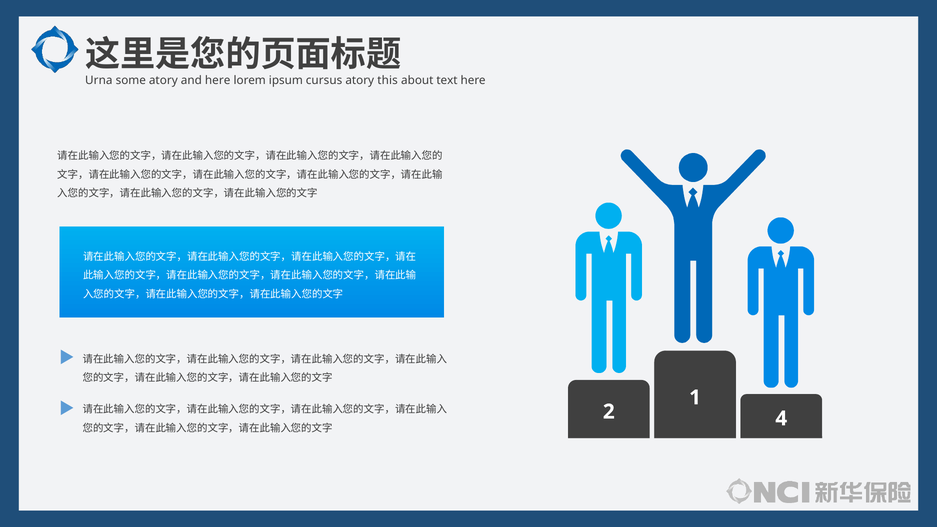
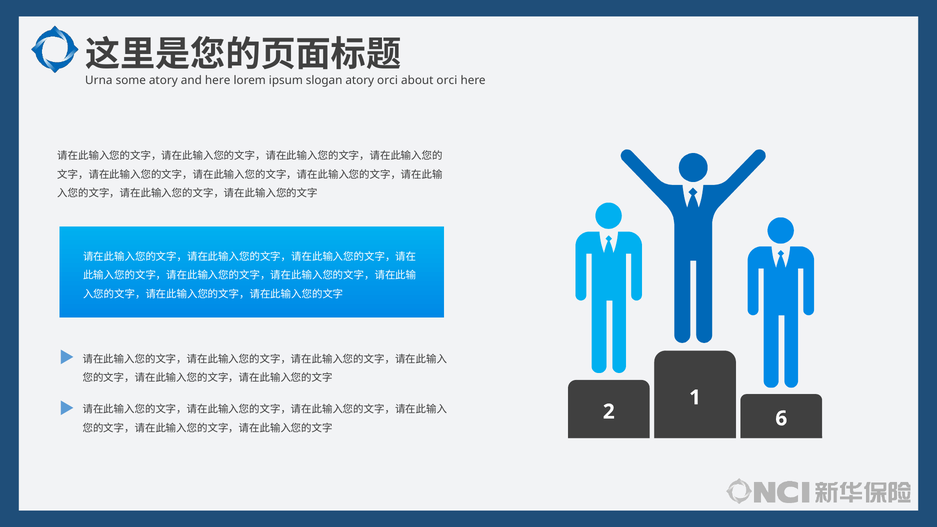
cursus: cursus -> slogan
atory this: this -> orci
about text: text -> orci
4: 4 -> 6
